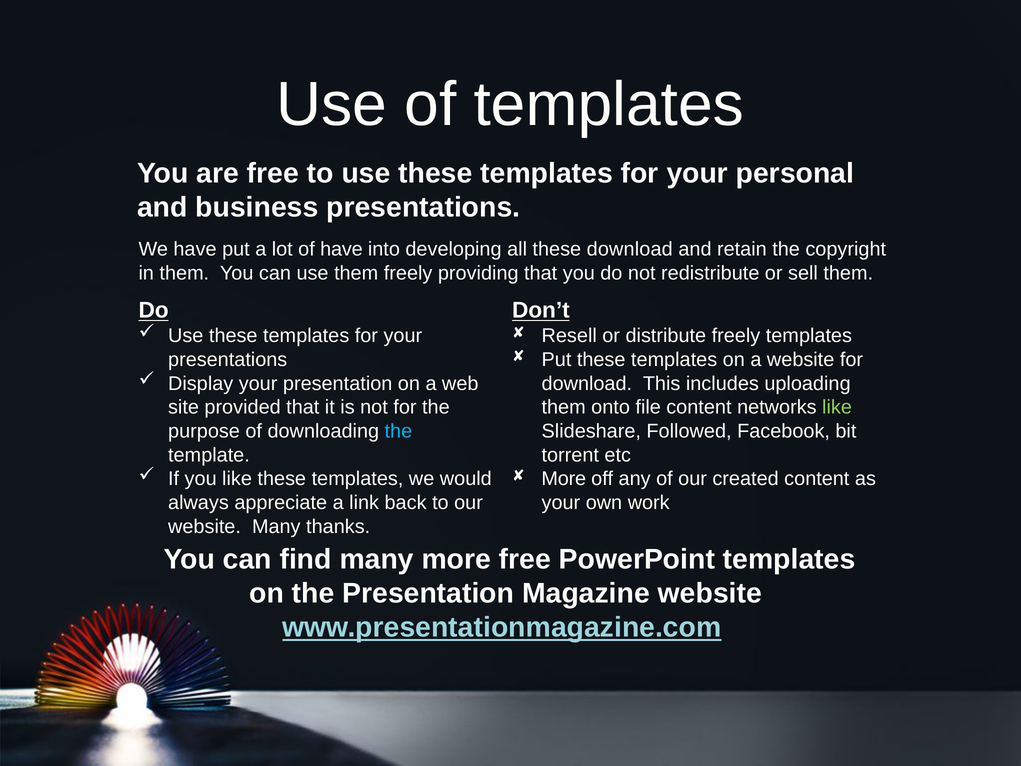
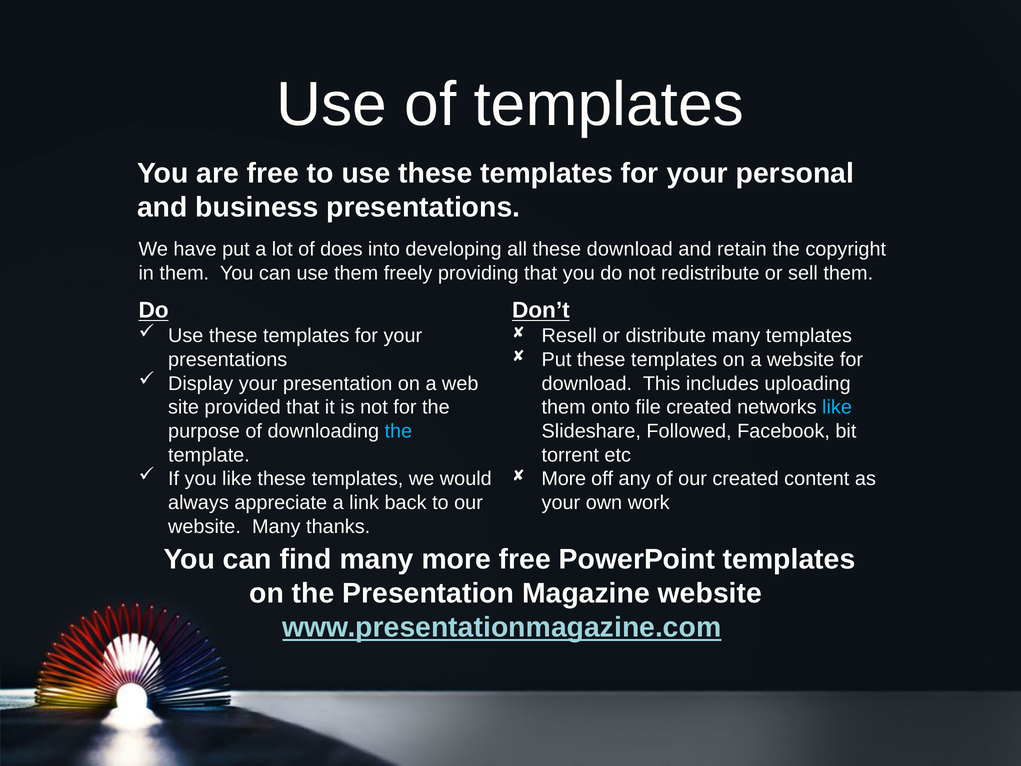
of have: have -> does
distribute freely: freely -> many
file content: content -> created
like at (837, 407) colour: light green -> light blue
